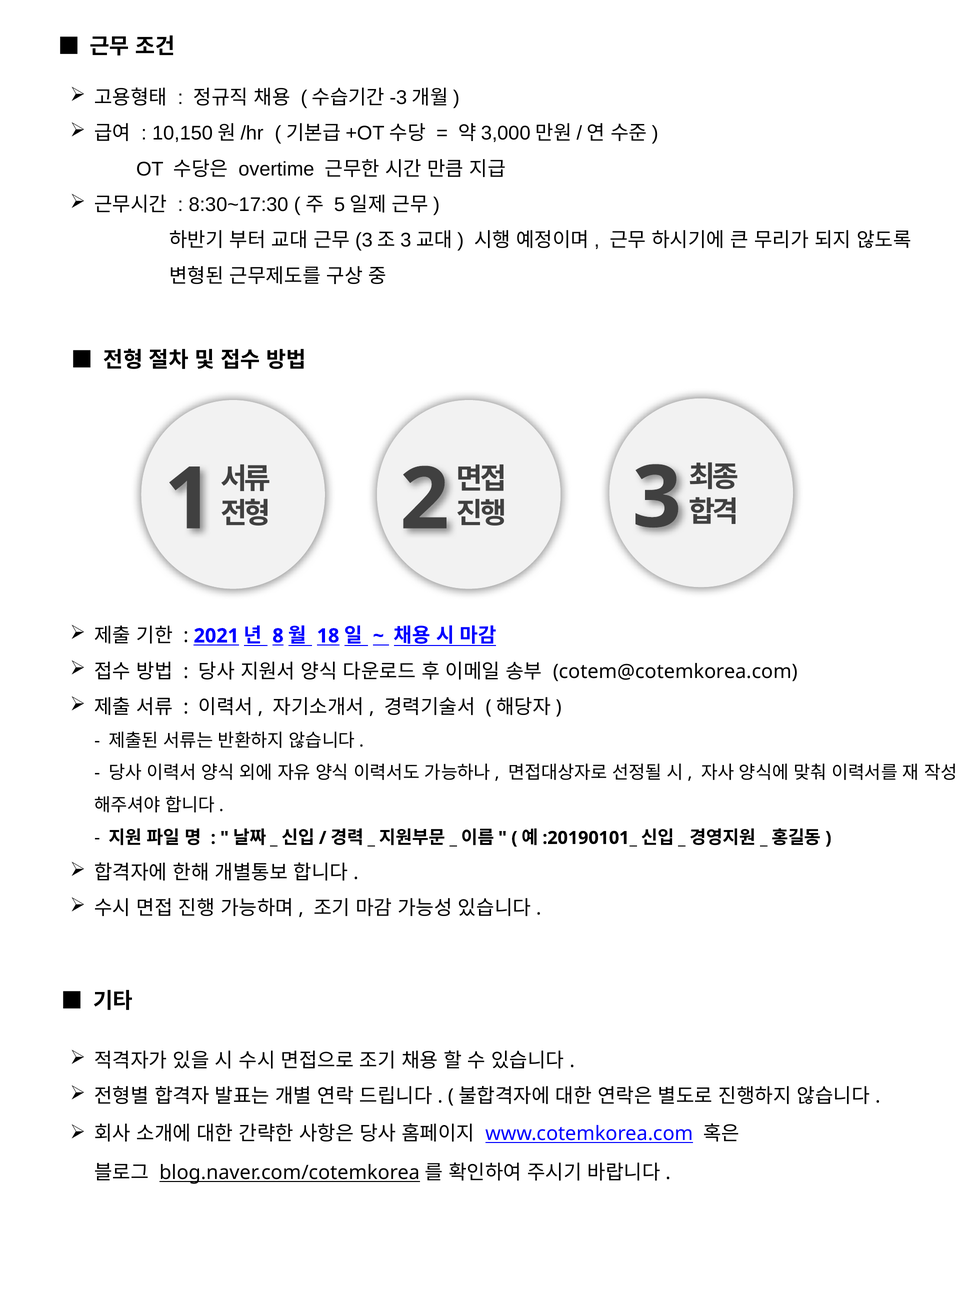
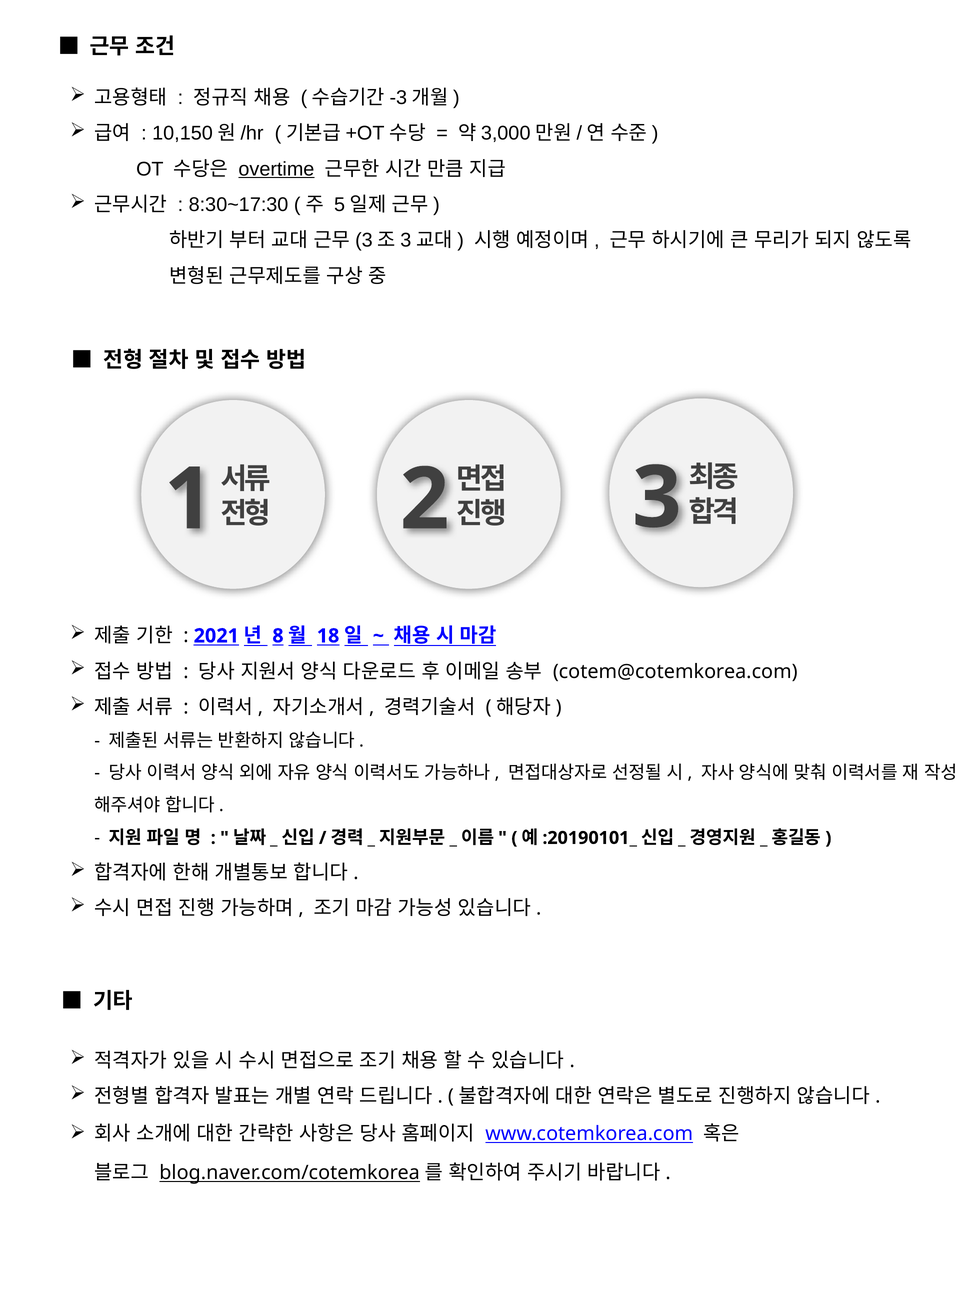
overtime underline: none -> present
